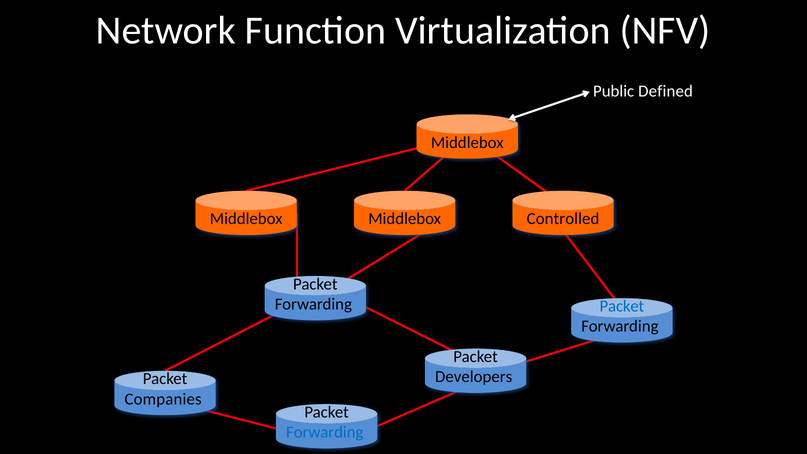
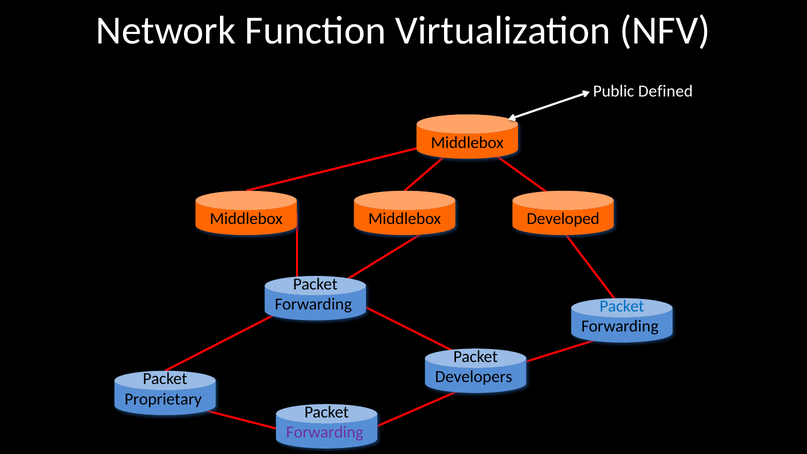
Controlled: Controlled -> Developed
Companies: Companies -> Proprietary
Forwarding at (325, 432) colour: blue -> purple
